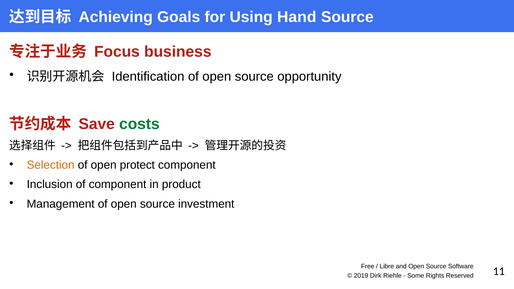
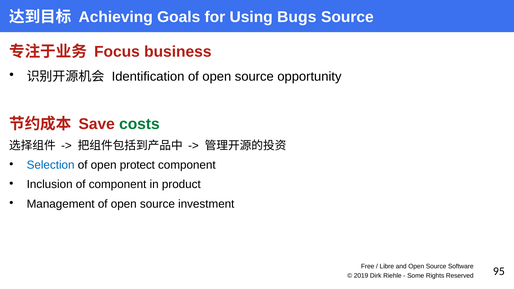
Hand: Hand -> Bugs
Selection colour: orange -> blue
11: 11 -> 95
